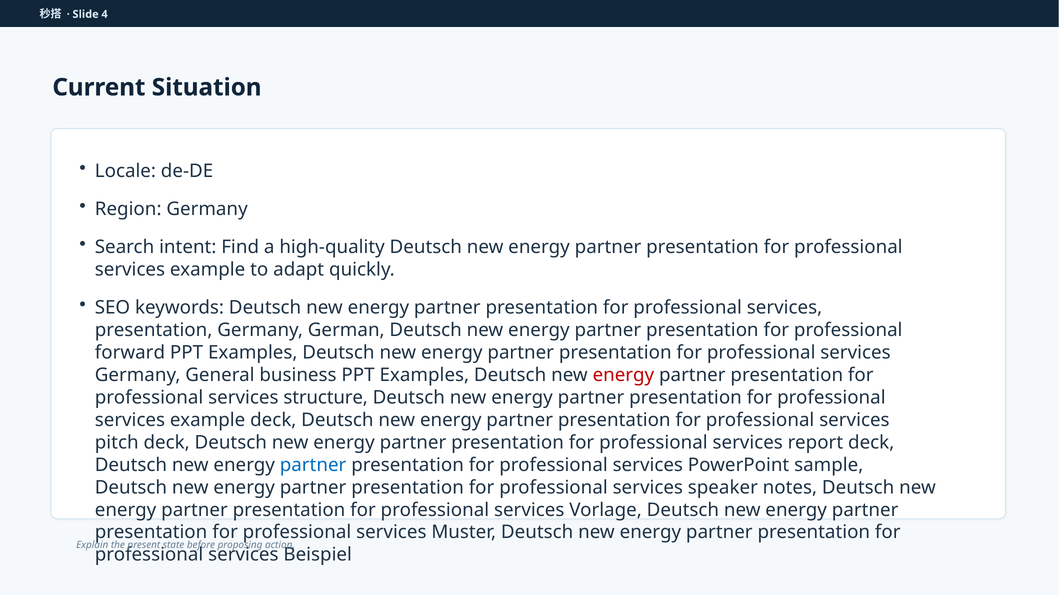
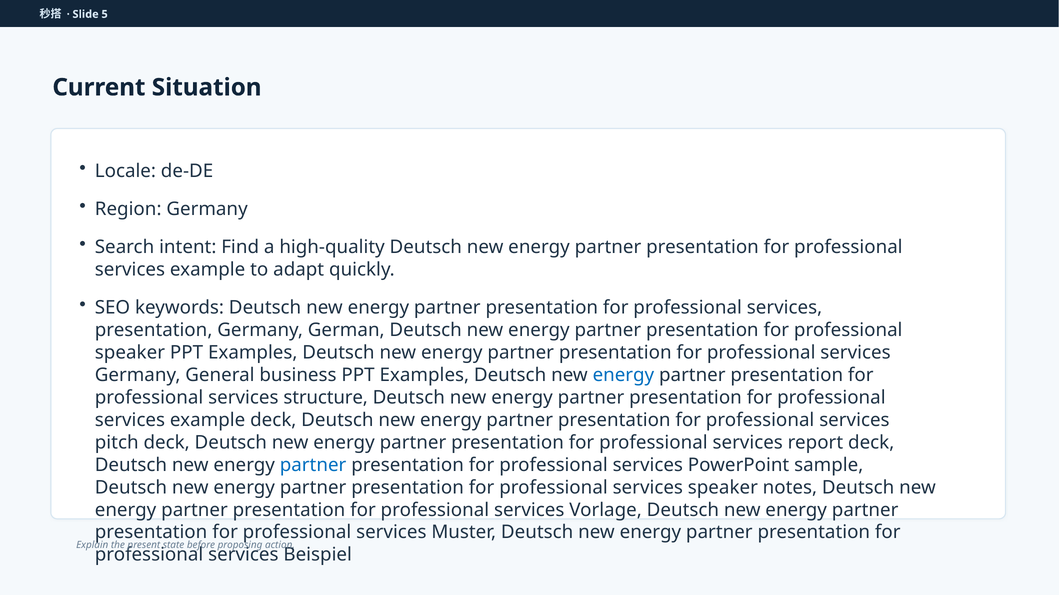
4: 4 -> 5
forward at (130, 353): forward -> speaker
energy at (623, 375) colour: red -> blue
